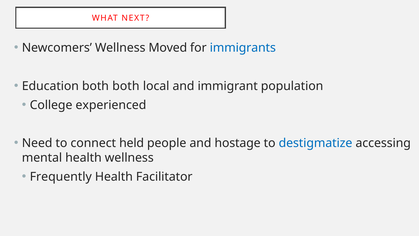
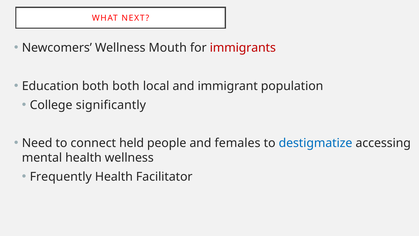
Moved: Moved -> Mouth
immigrants colour: blue -> red
experienced: experienced -> significantly
hostage: hostage -> females
